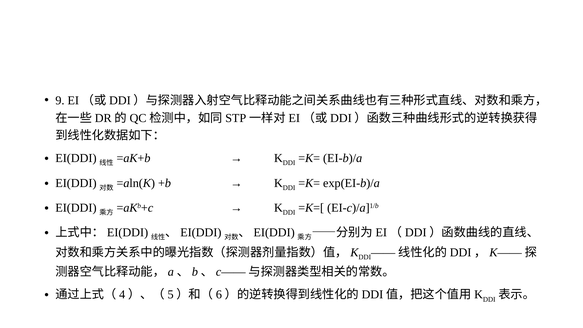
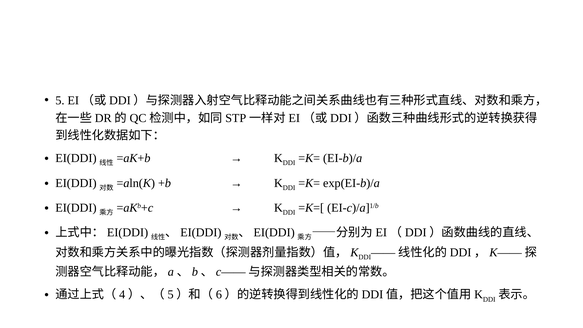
9: 9 -> 5
